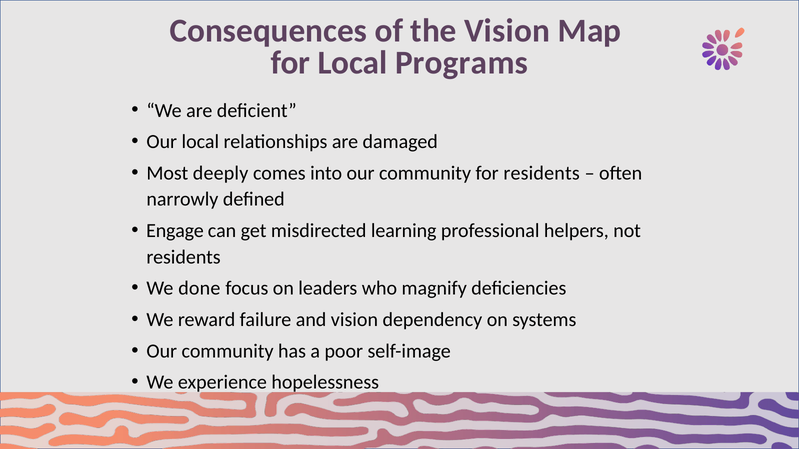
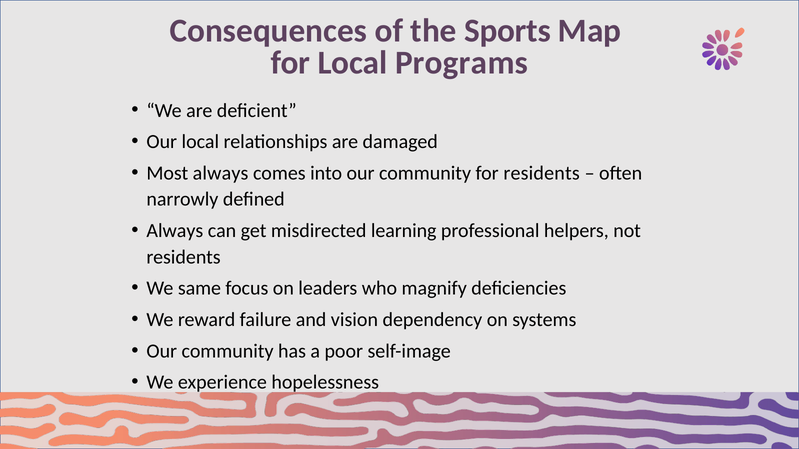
the Vision: Vision -> Sports
Most deeply: deeply -> always
Engage at (175, 231): Engage -> Always
done: done -> same
